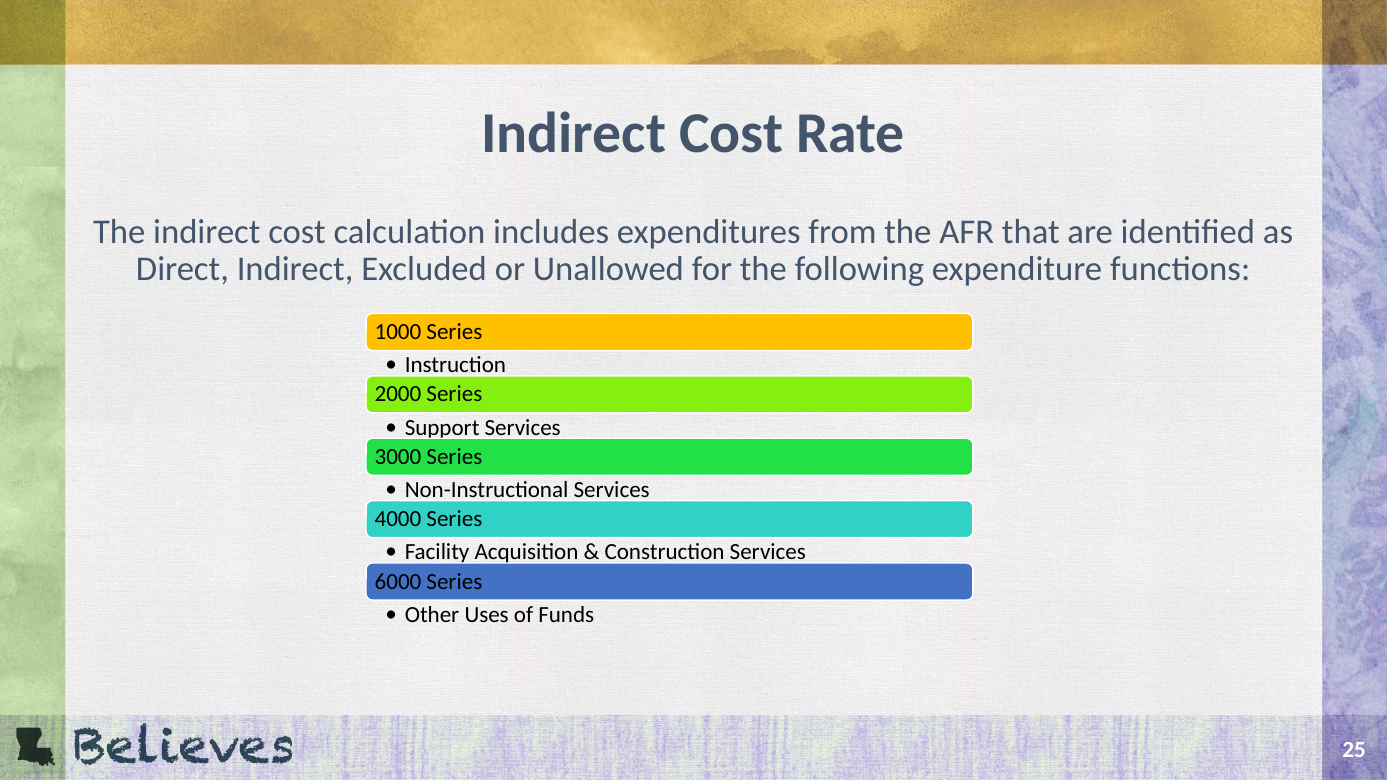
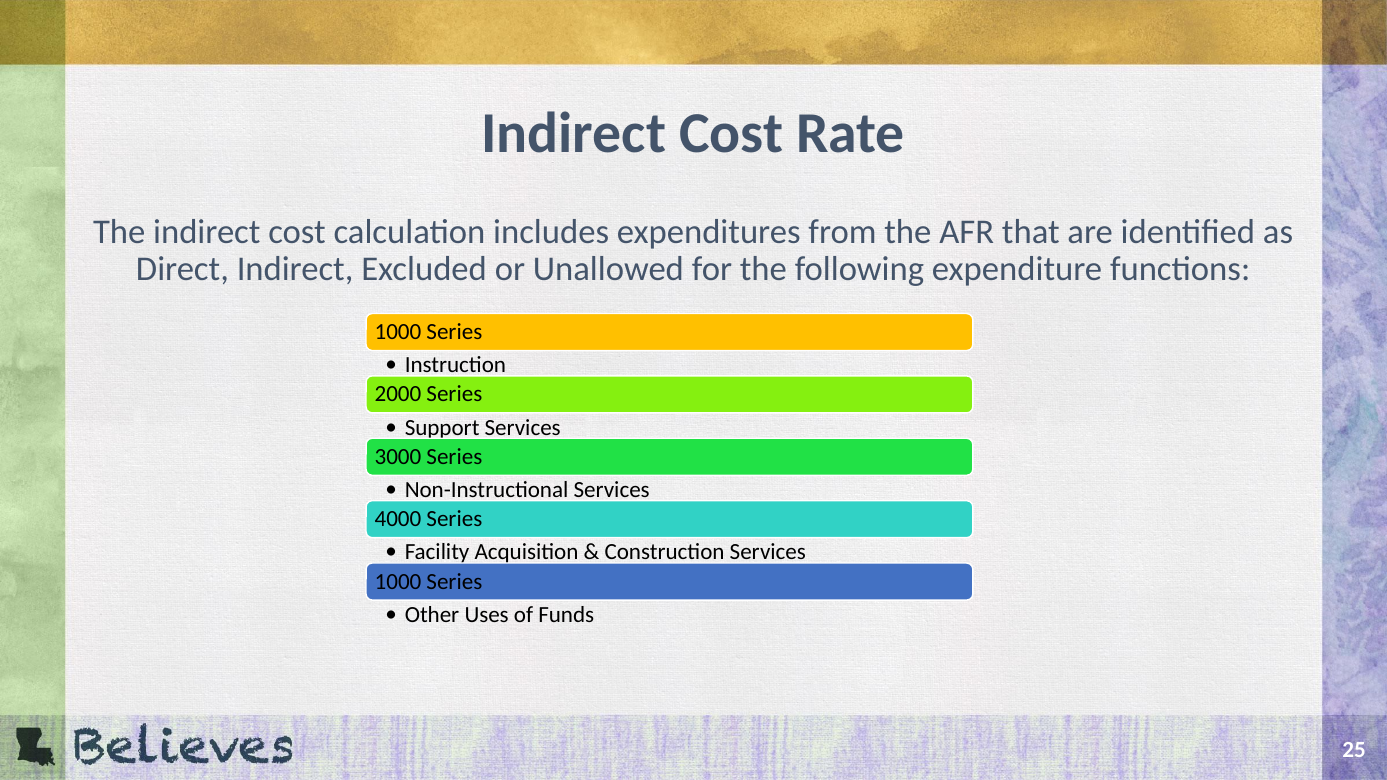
6000 at (398, 582): 6000 -> 1000
